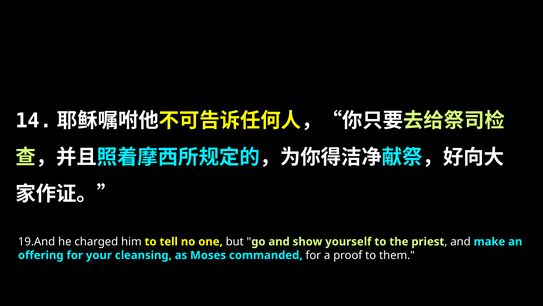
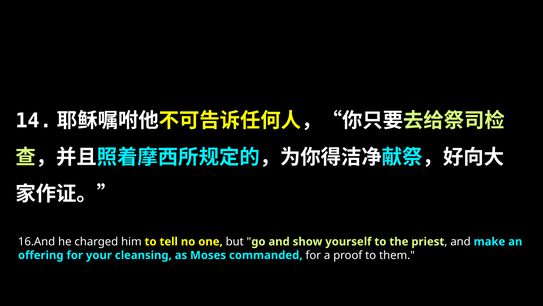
19.And: 19.And -> 16.And
